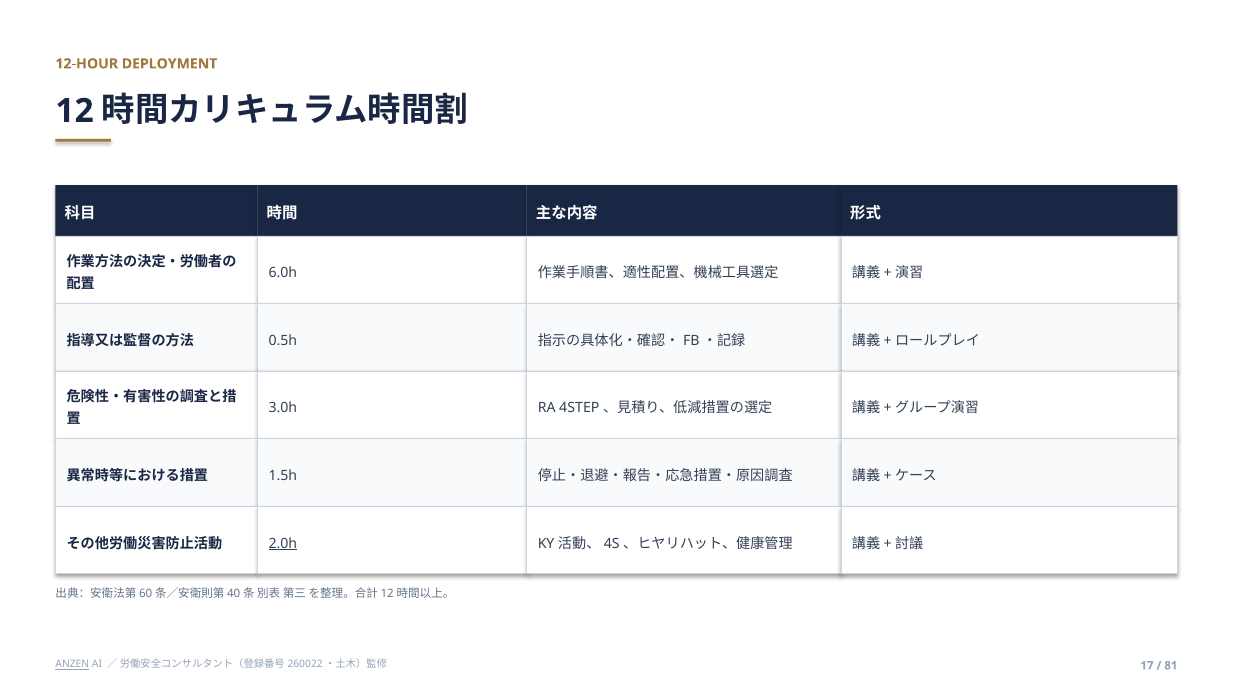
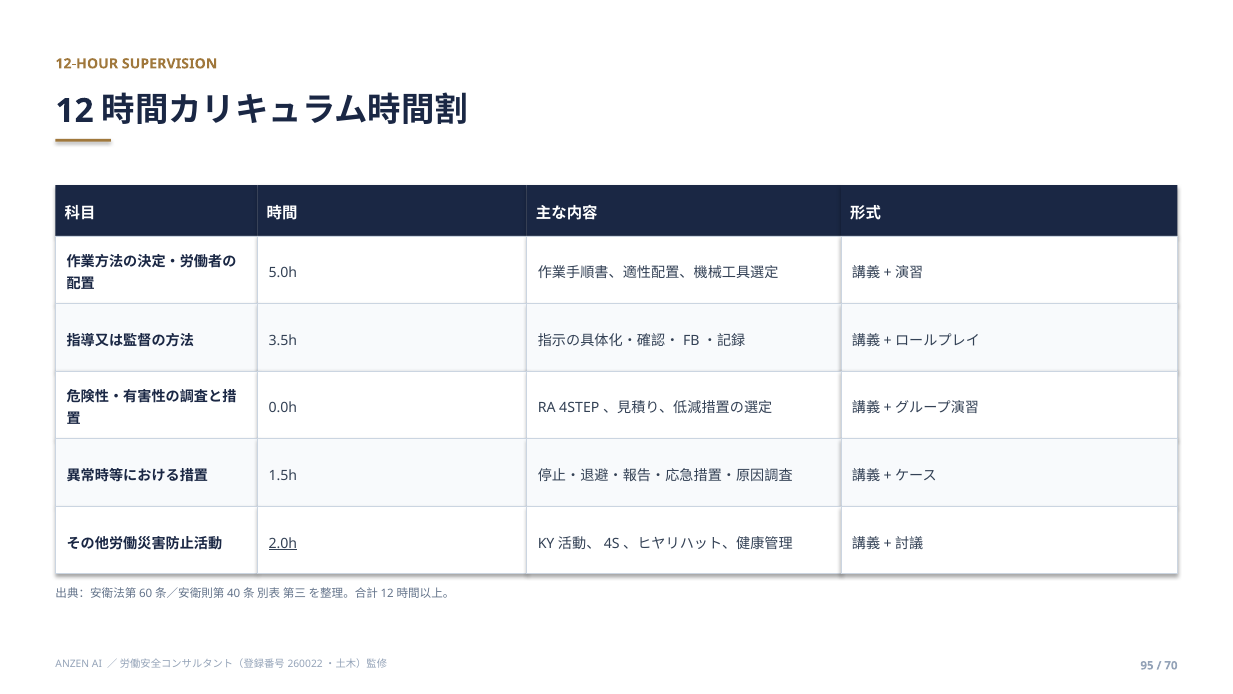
DEPLOYMENT: DEPLOYMENT -> SUPERVISION
6.0h: 6.0h -> 5.0h
0.5h: 0.5h -> 3.5h
3.0h: 3.0h -> 0.0h
ANZEN underline: present -> none
17: 17 -> 95
81: 81 -> 70
